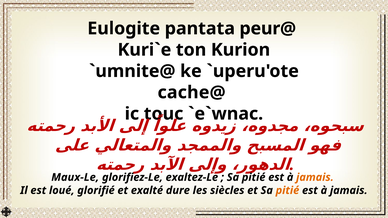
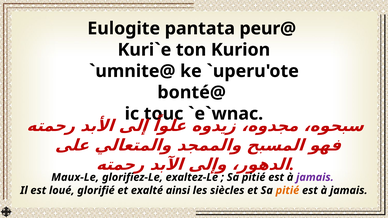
cache@: cache@ -> bonté@
jamais at (315, 177) colour: orange -> purple
dure: dure -> ainsi
